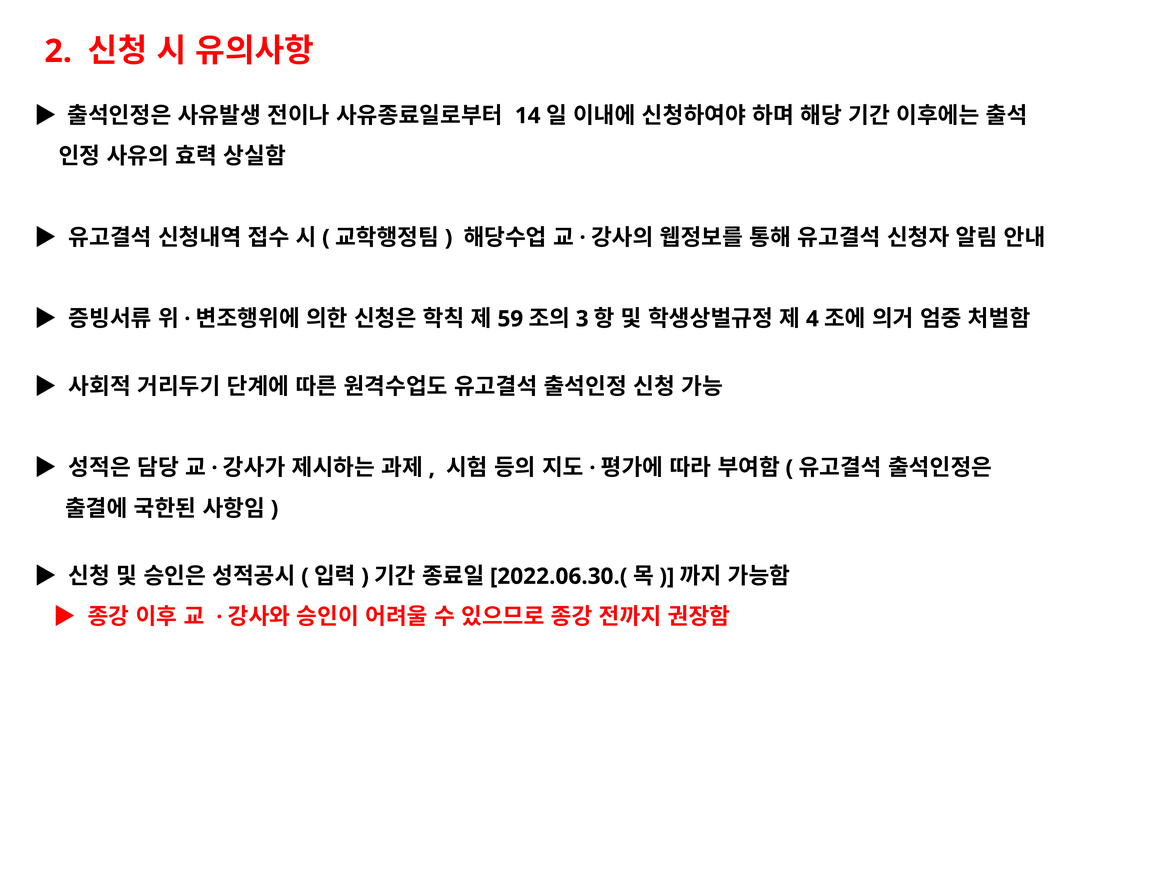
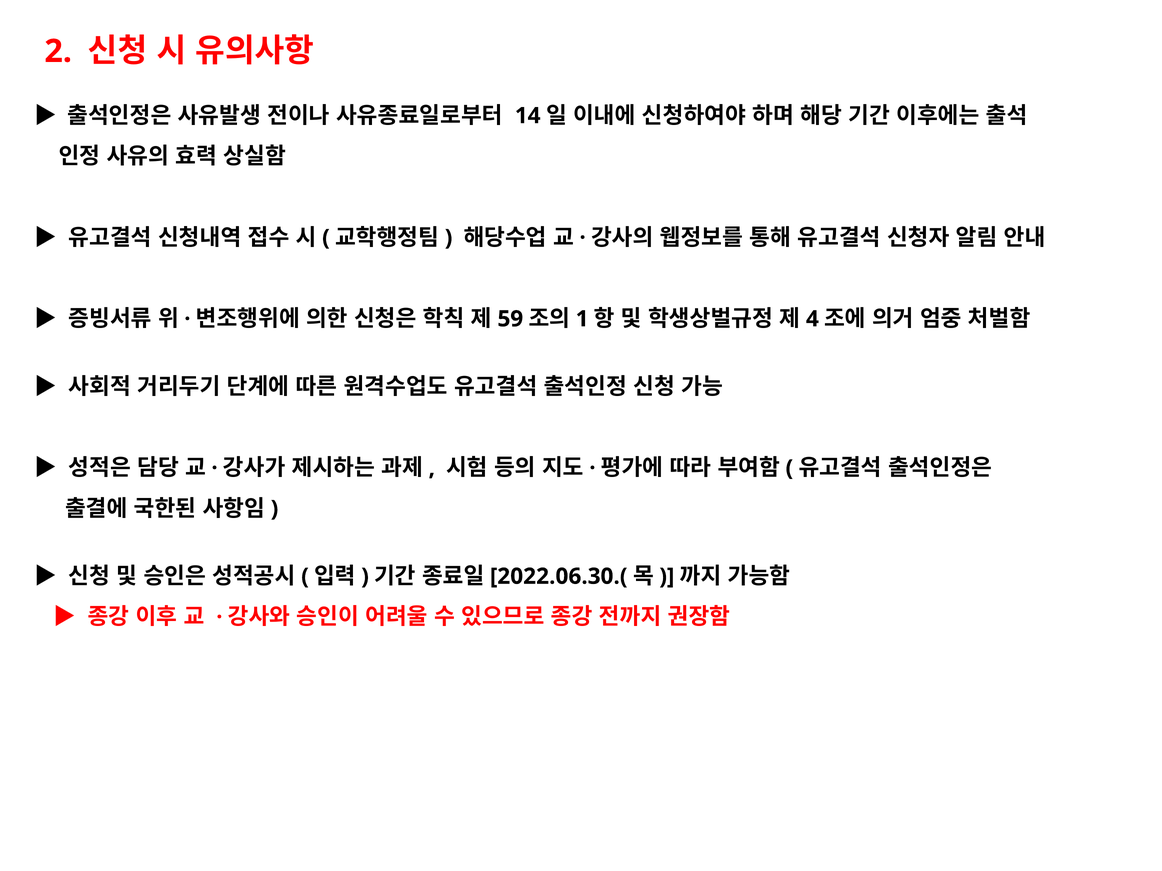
3: 3 -> 1
